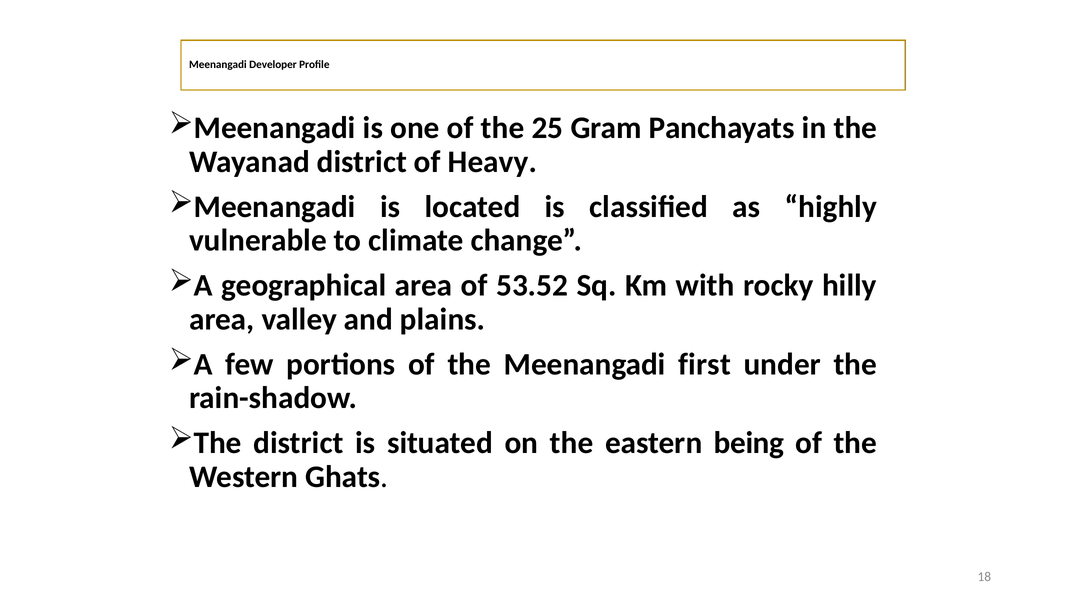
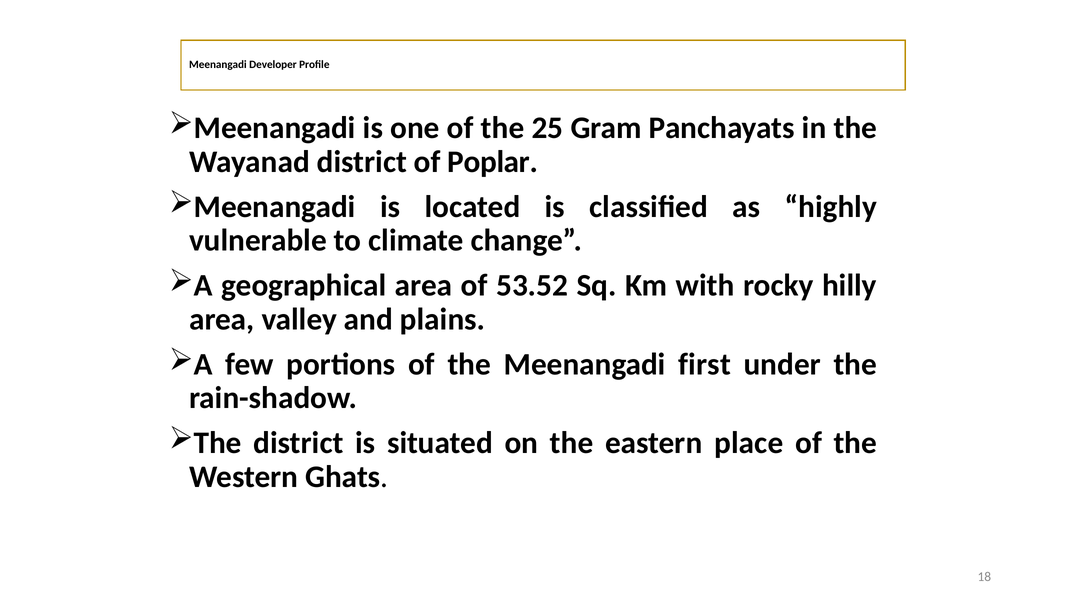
Heavy: Heavy -> Poplar
being: being -> place
